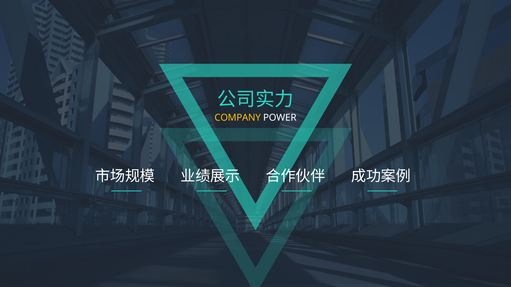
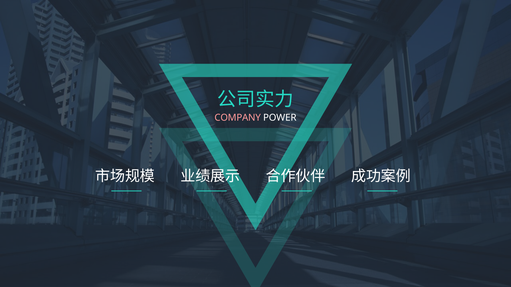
COMPANY colour: yellow -> pink
